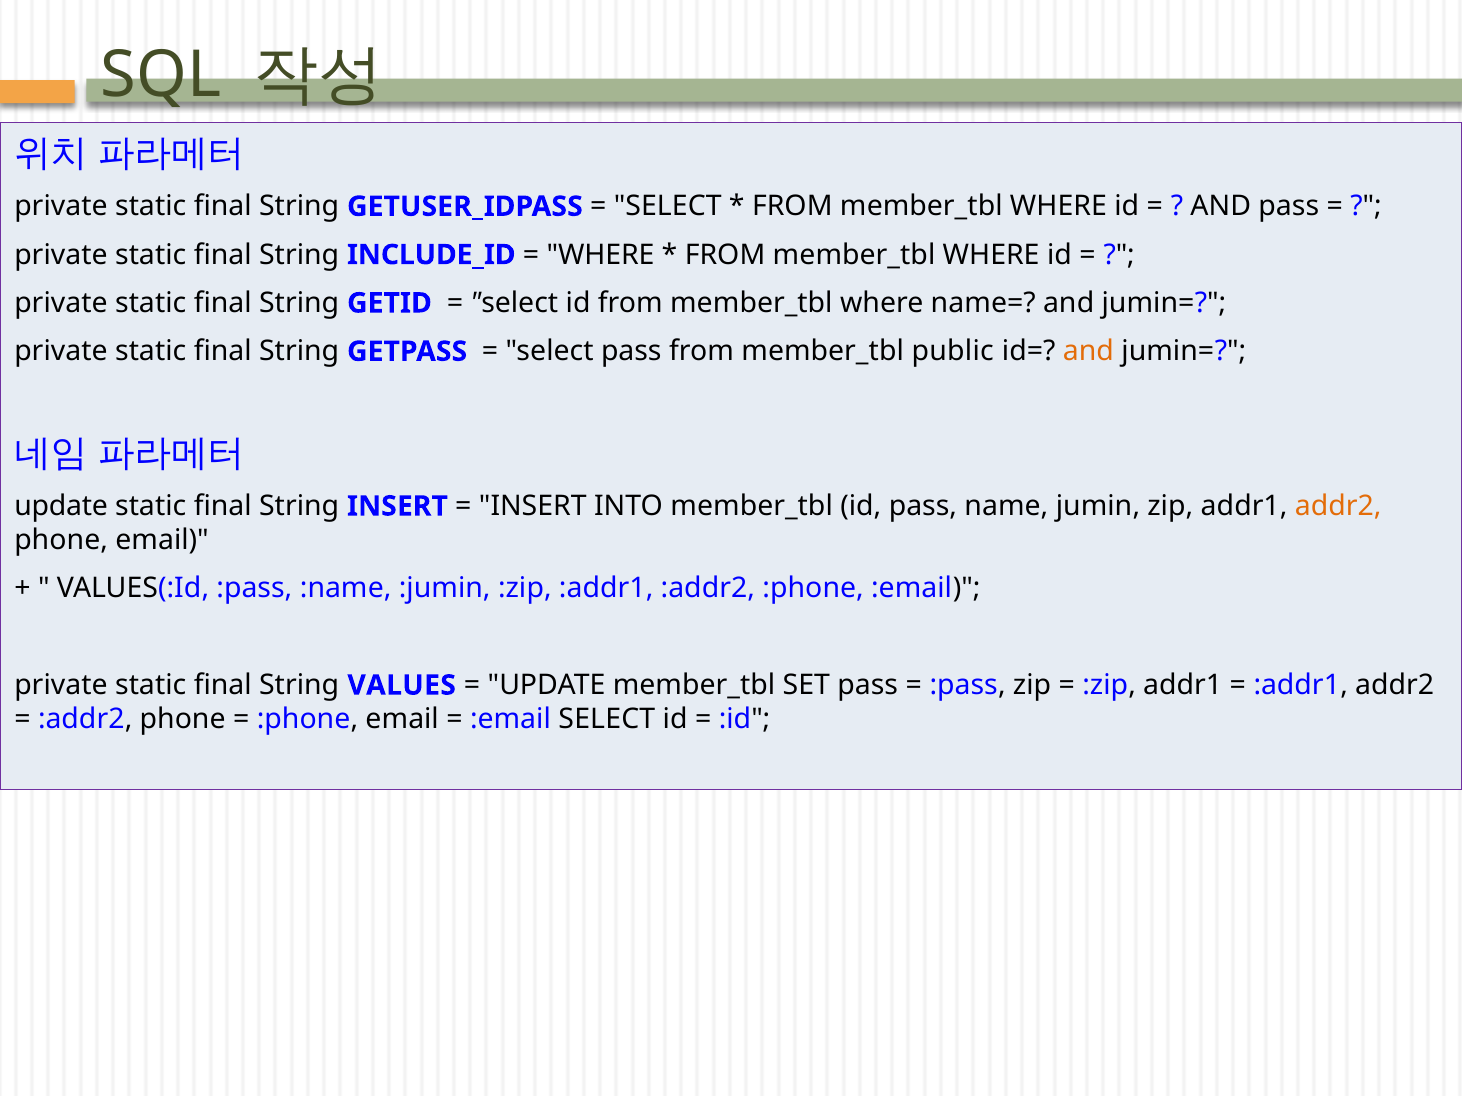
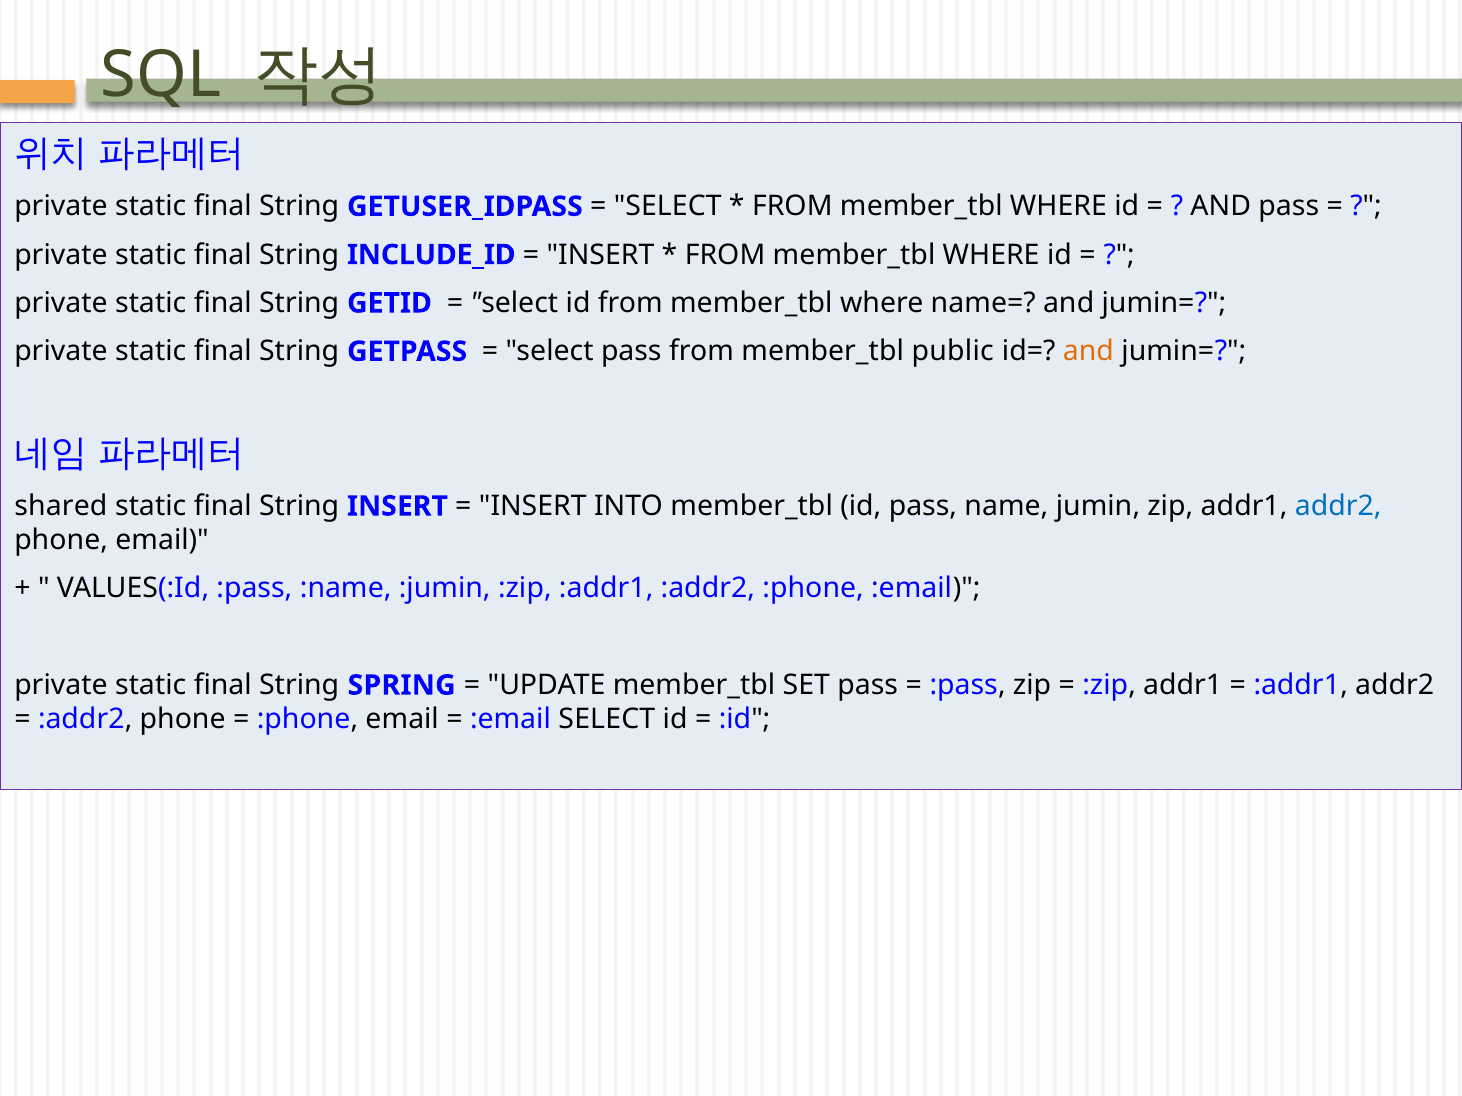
WHERE at (600, 255): WHERE -> INSERT
update at (61, 506): update -> shared
addr2 at (1338, 506) colour: orange -> blue
VALUES: VALUES -> SPRING
